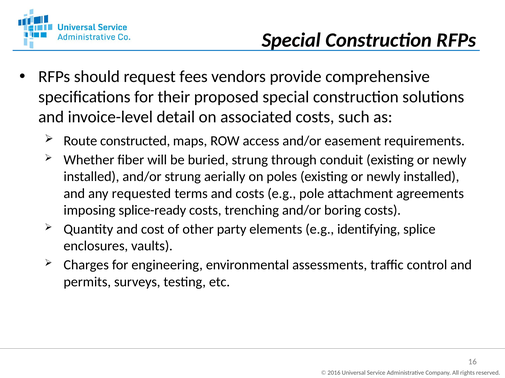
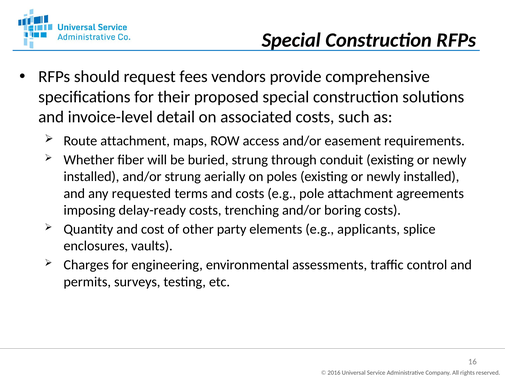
Route constructed: constructed -> attachment
splice-ready: splice-ready -> delay-ready
identifying: identifying -> applicants
